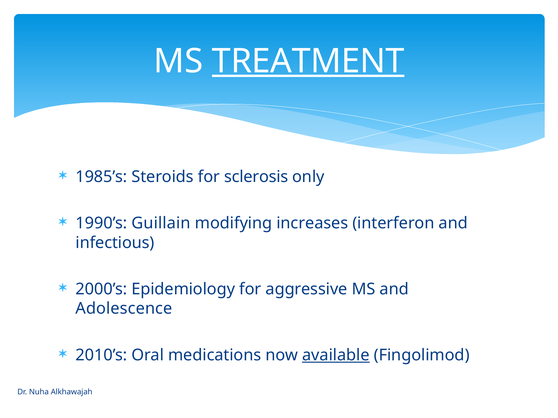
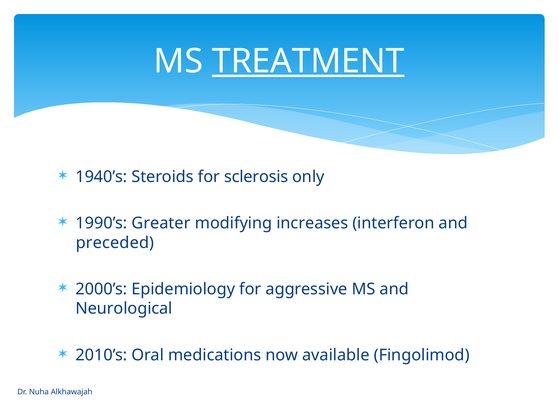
1985’s: 1985’s -> 1940’s
Guillain: Guillain -> Greater
infectious: infectious -> preceded
Adolescence: Adolescence -> Neurological
available underline: present -> none
